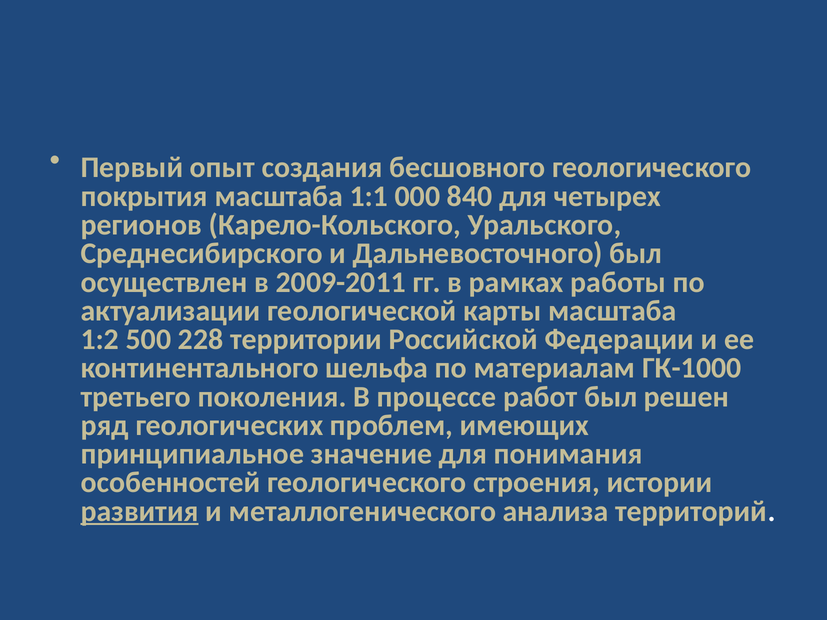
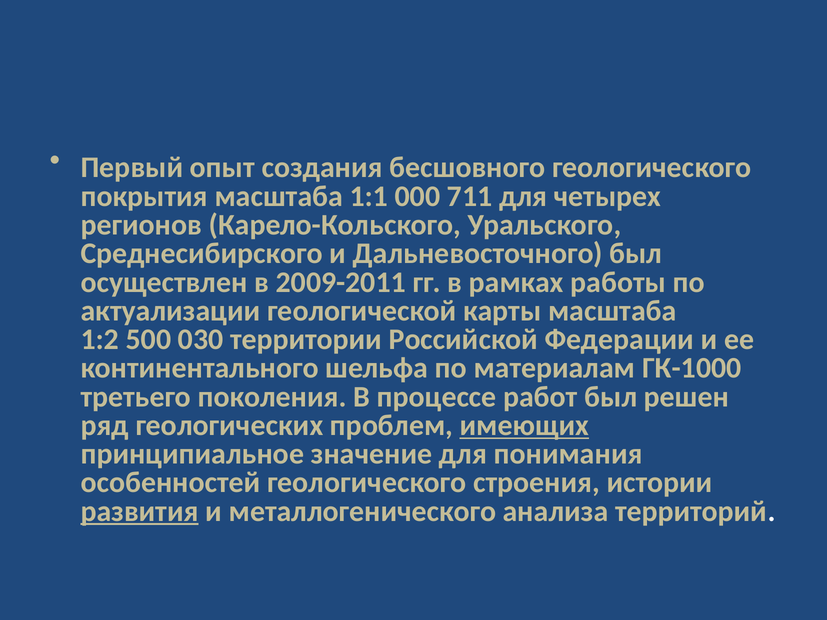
840: 840 -> 711
228: 228 -> 030
имеющих underline: none -> present
